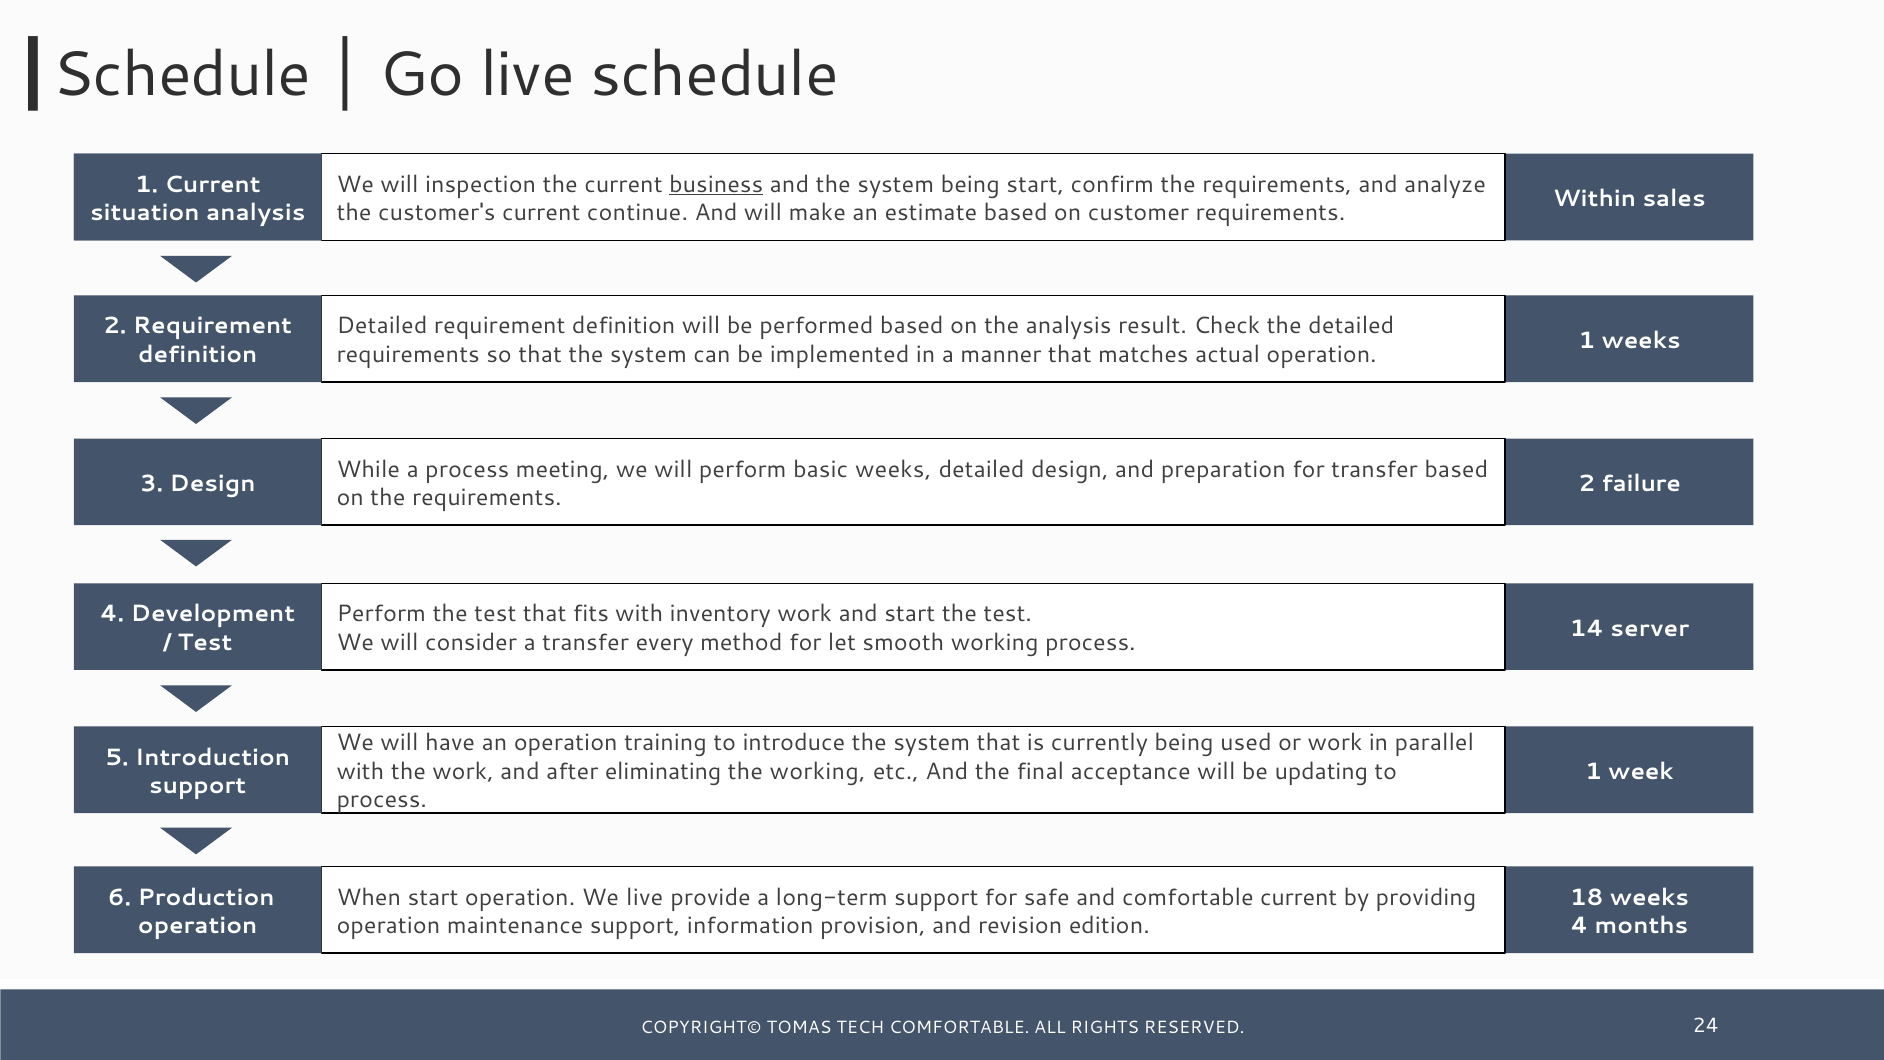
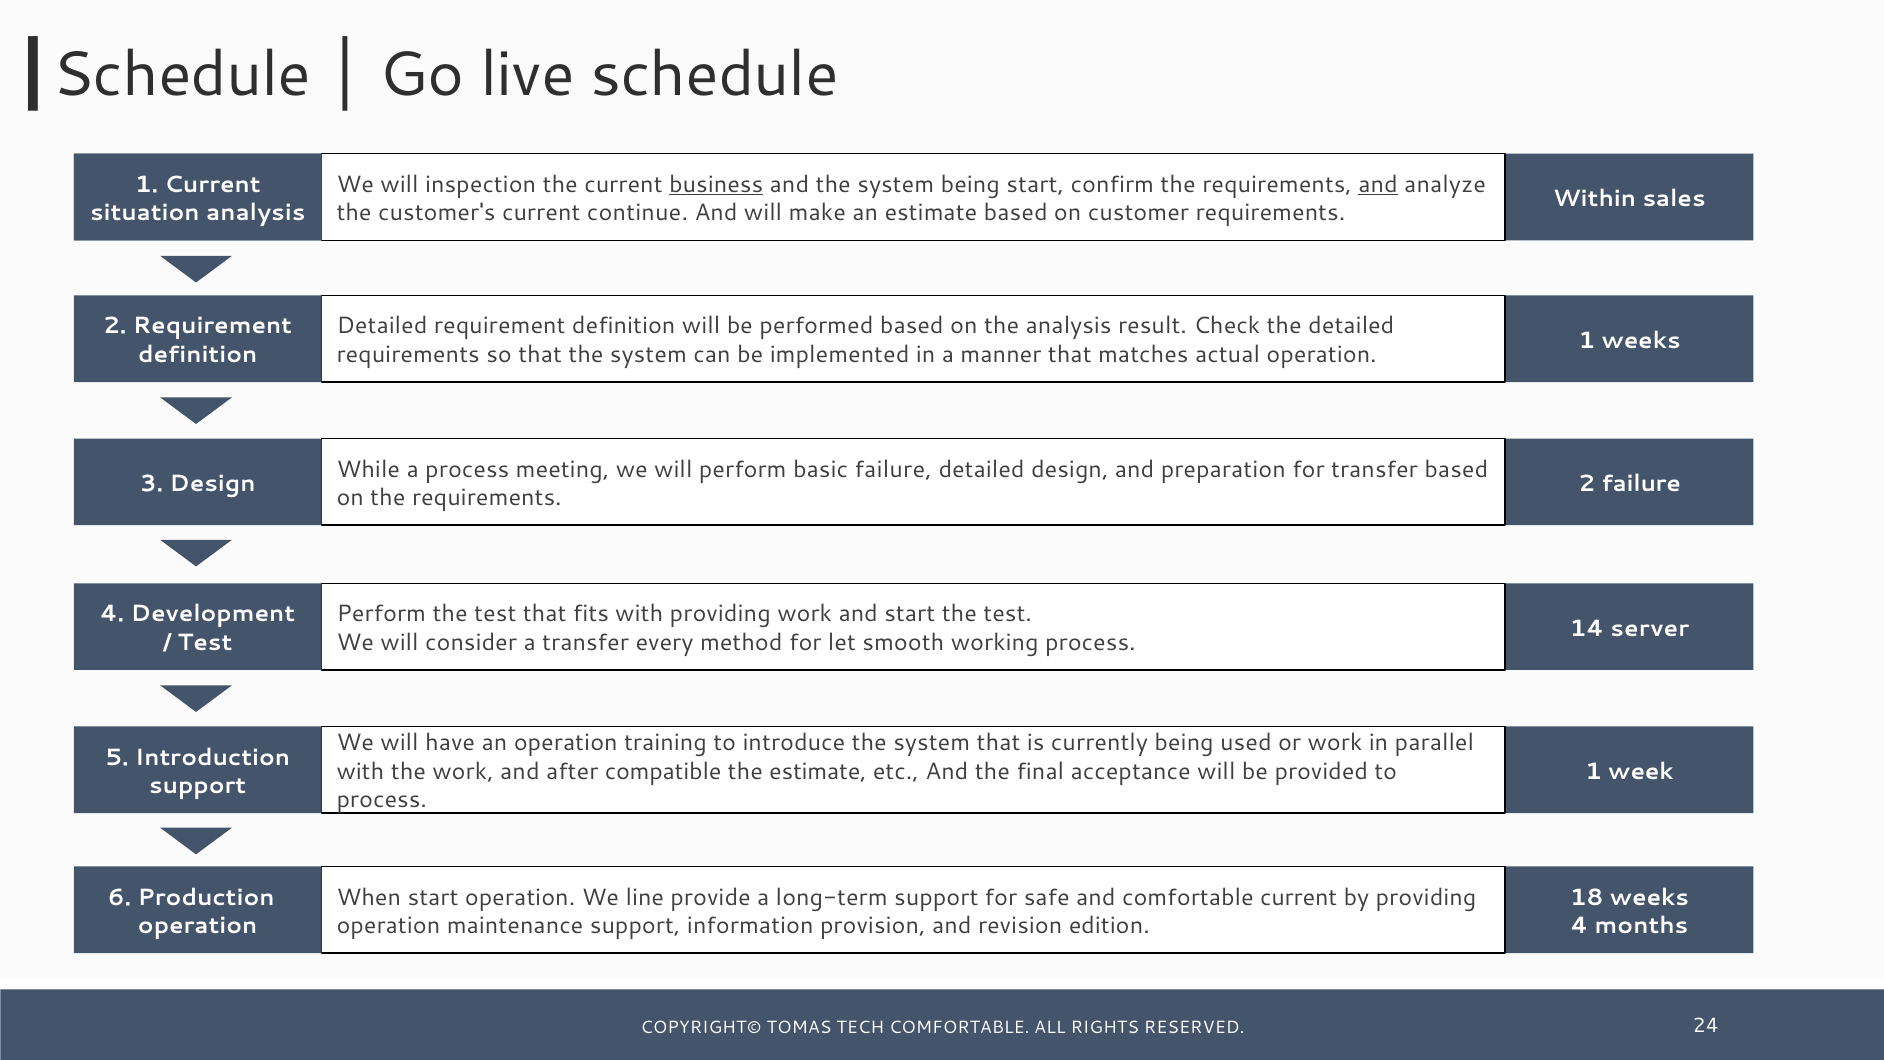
and at (1378, 184) underline: none -> present
basic weeks: weeks -> failure
with inventory: inventory -> providing
eliminating: eliminating -> compatible
the working: working -> estimate
updating: updating -> provided
We live: live -> line
